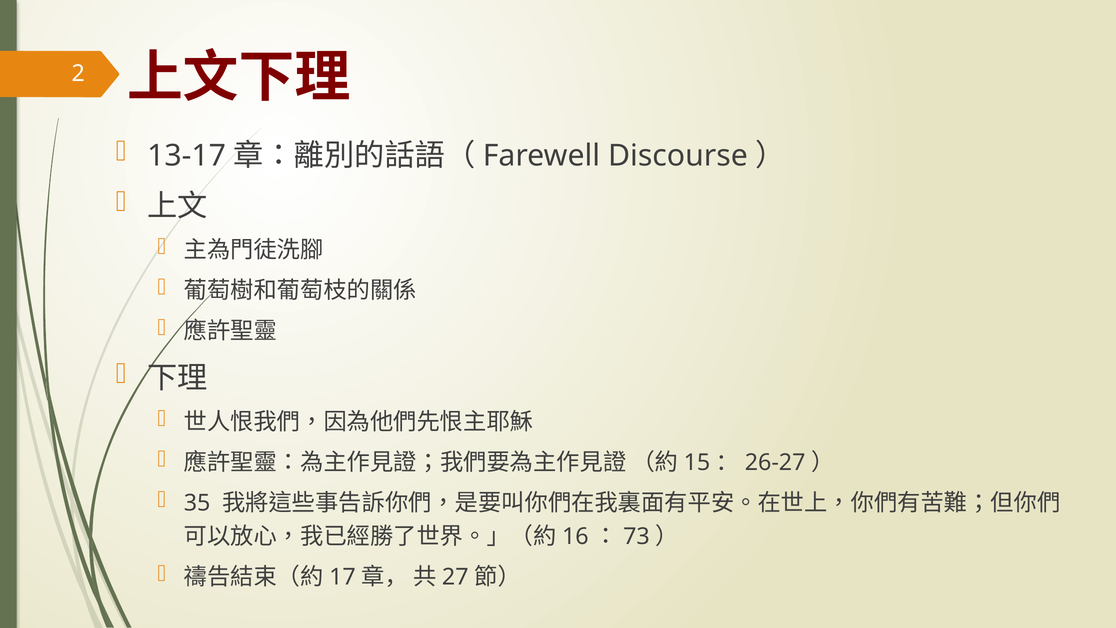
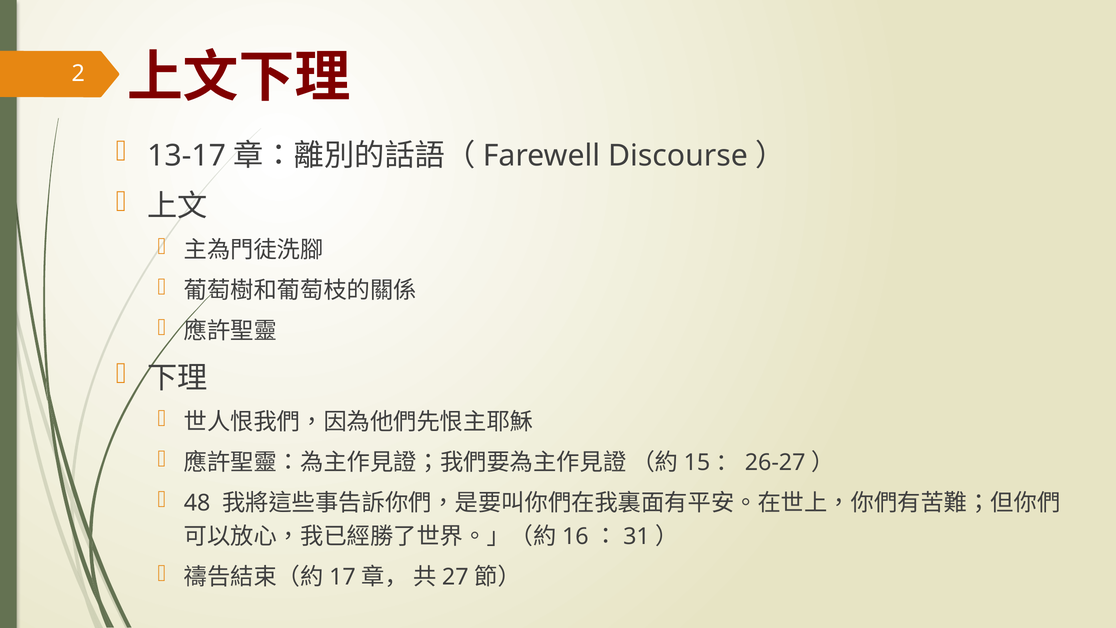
35: 35 -> 48
73: 73 -> 31
